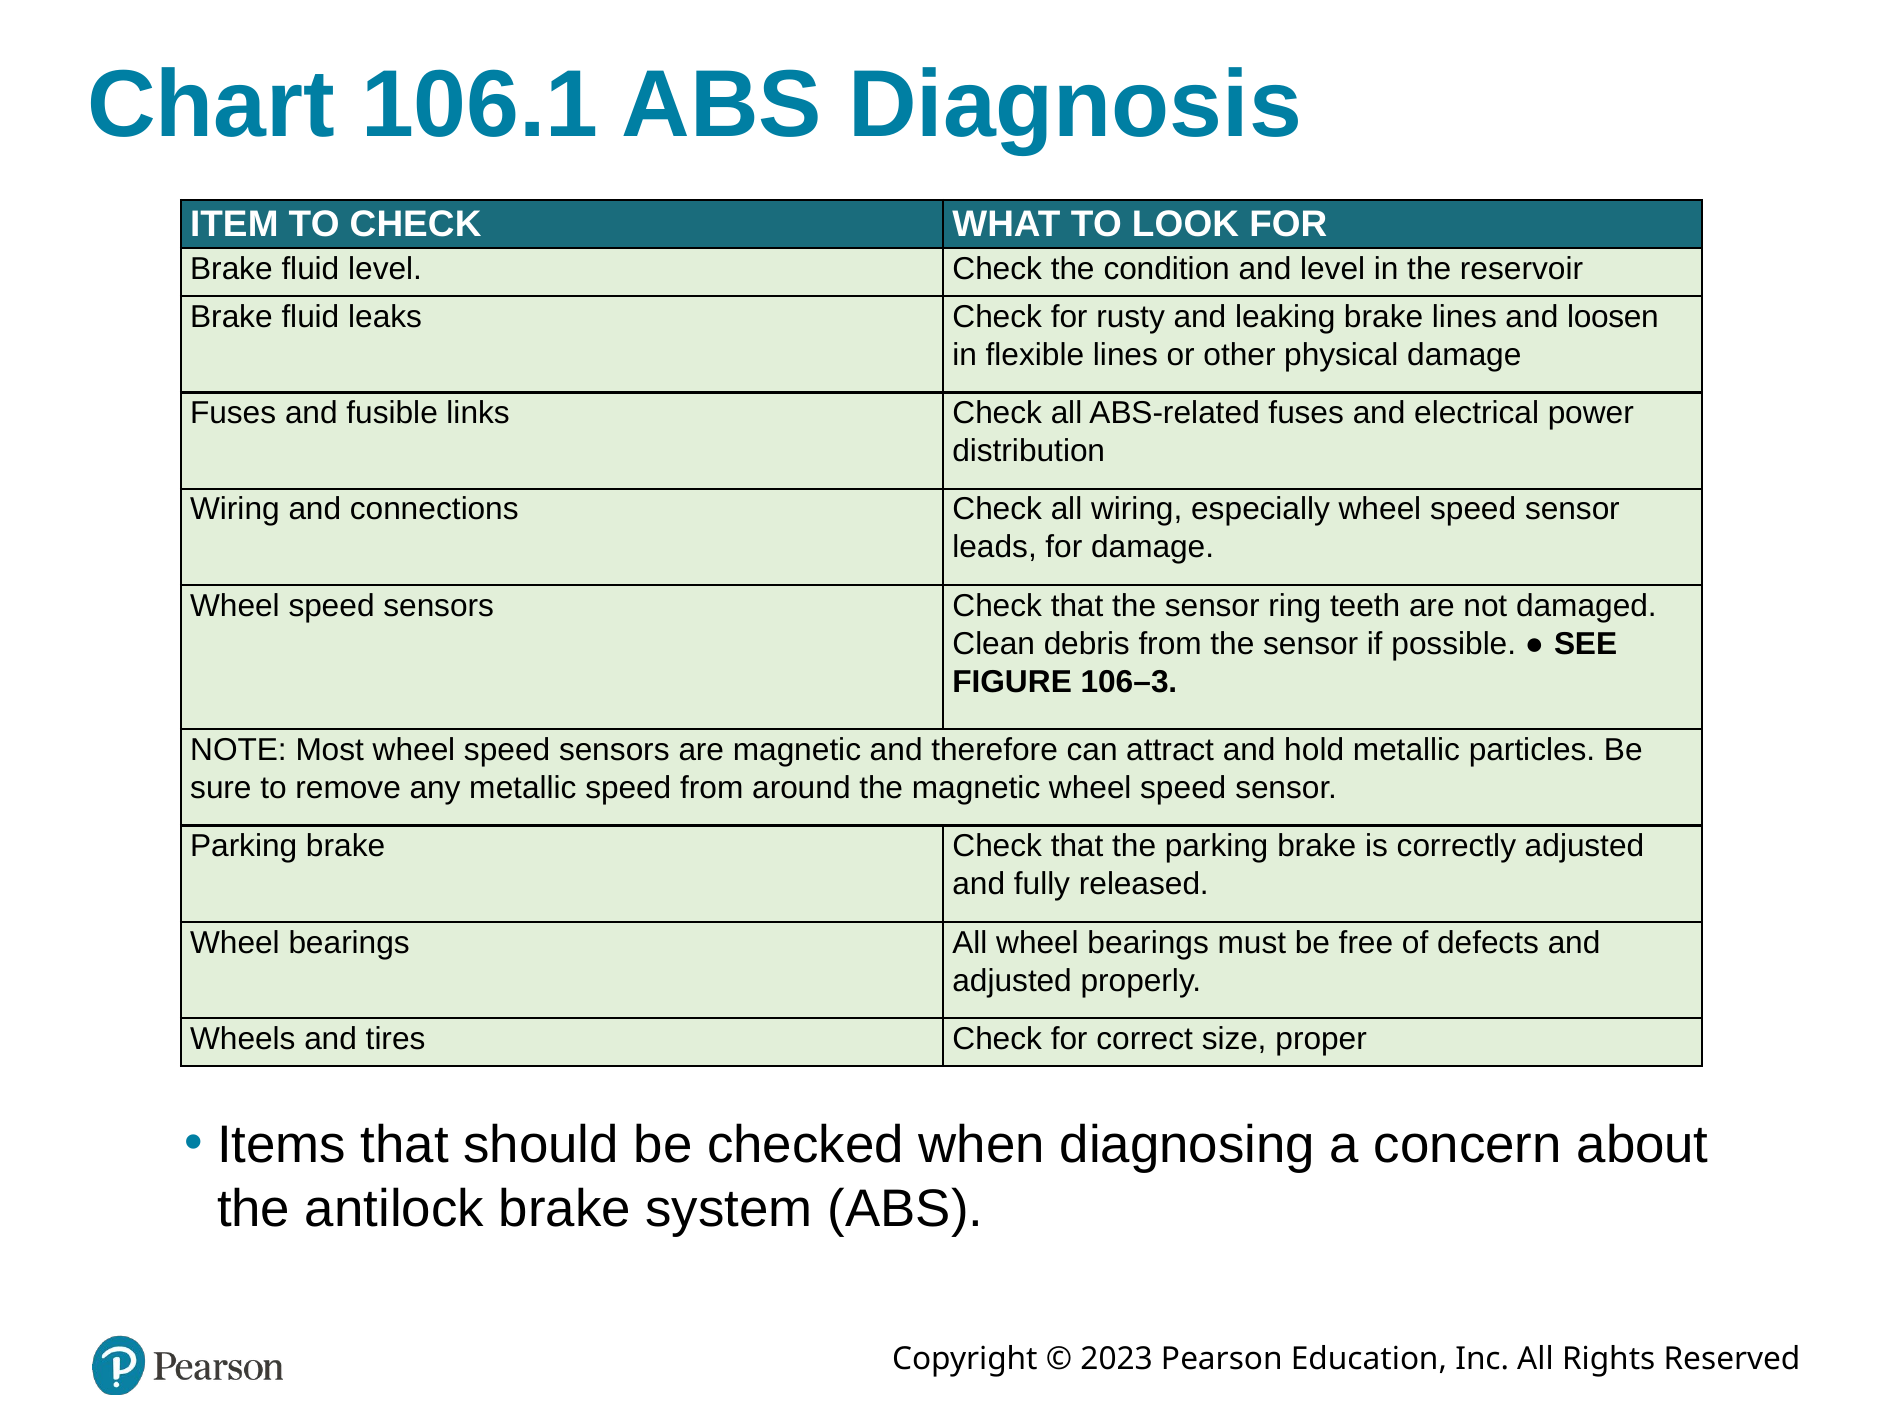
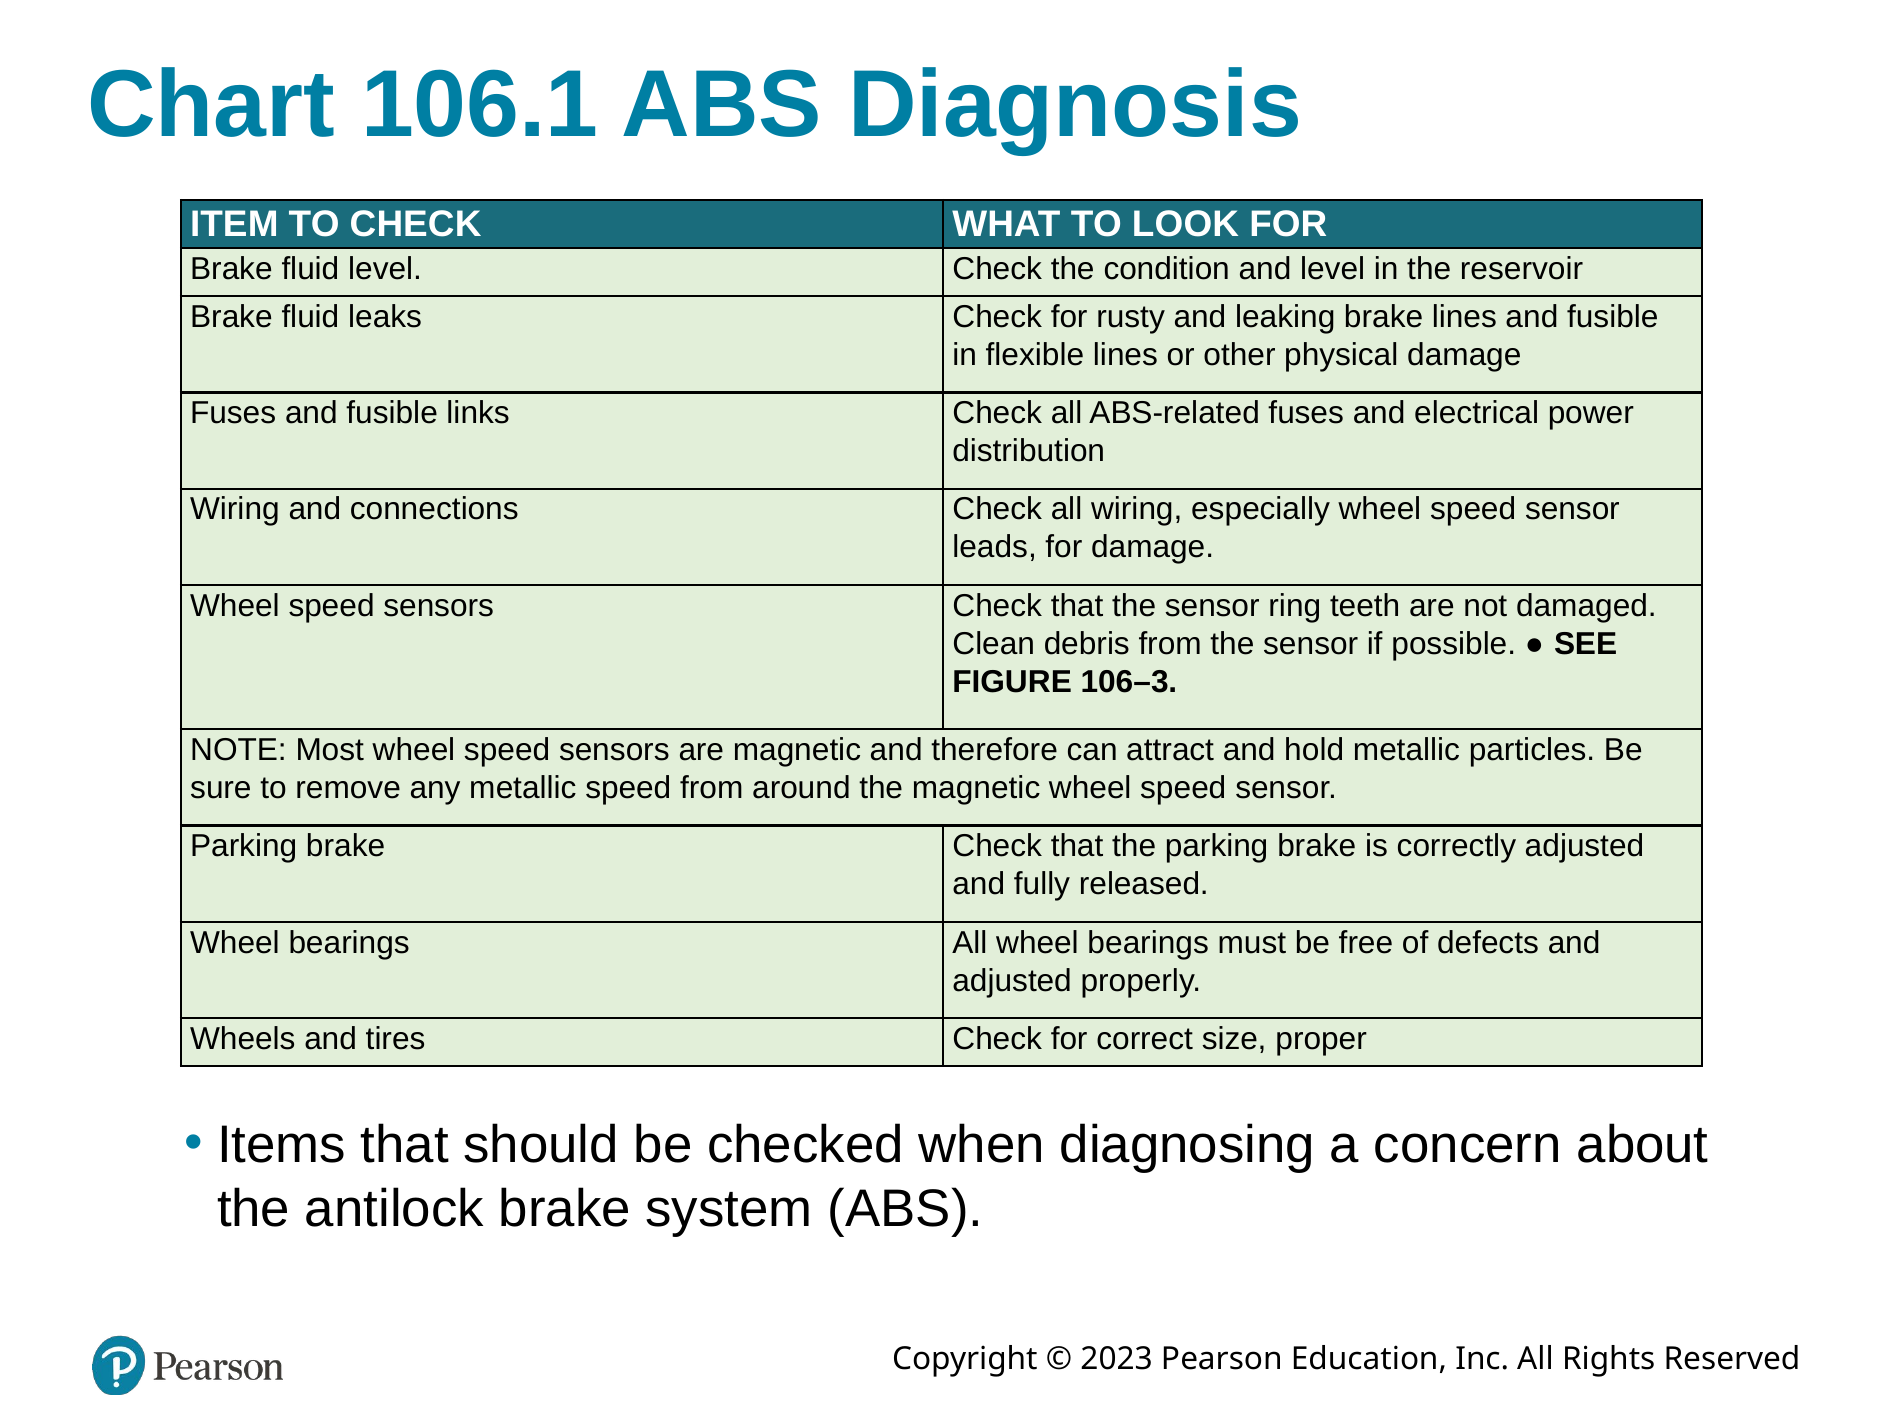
lines and loosen: loosen -> fusible
